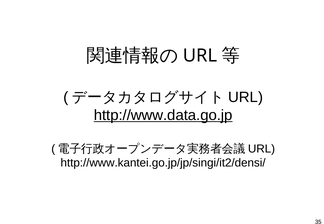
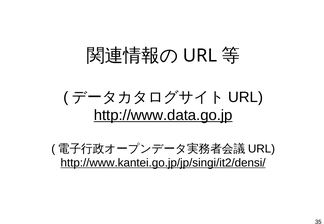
http://www.kantei.go.jp/jp/singi/it2/densi/ underline: none -> present
